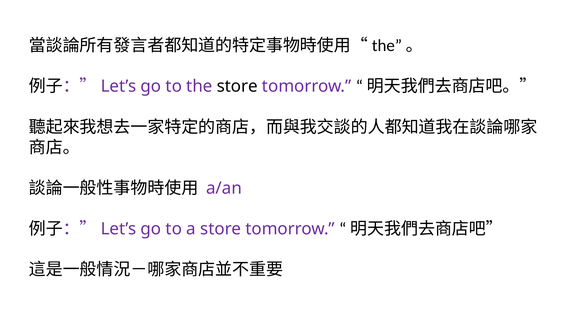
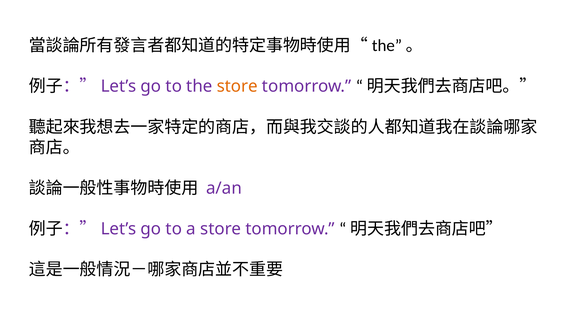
store at (237, 86) colour: black -> orange
